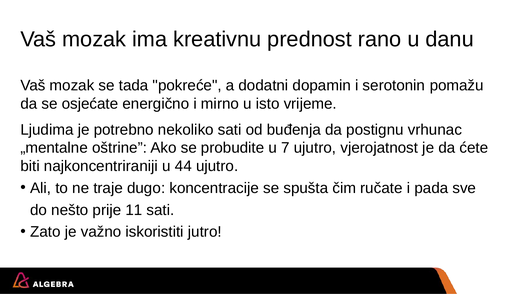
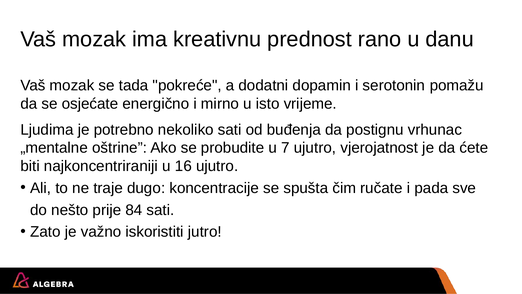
44: 44 -> 16
11: 11 -> 84
